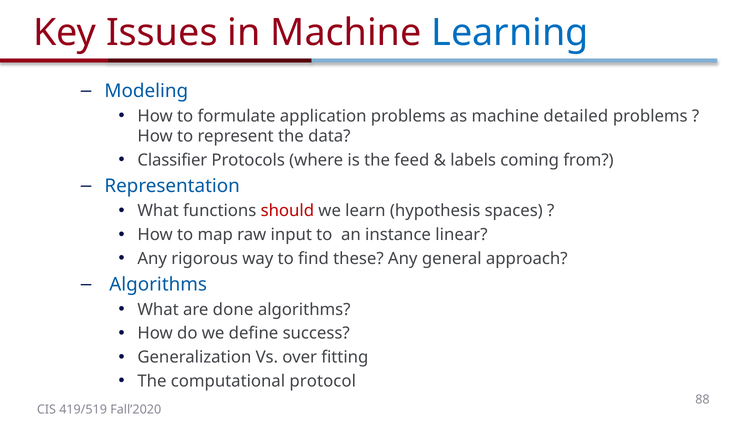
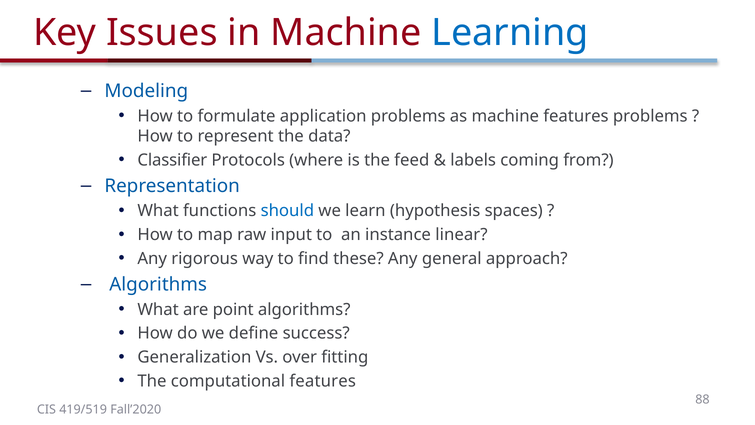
machine detailed: detailed -> features
should colour: red -> blue
done: done -> point
computational protocol: protocol -> features
